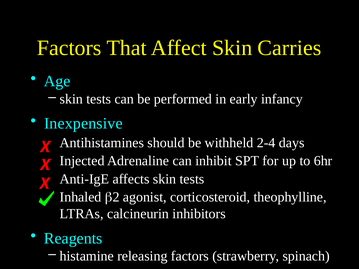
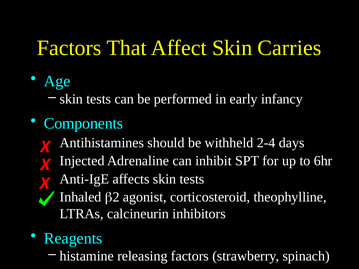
Inexpensive: Inexpensive -> Components
